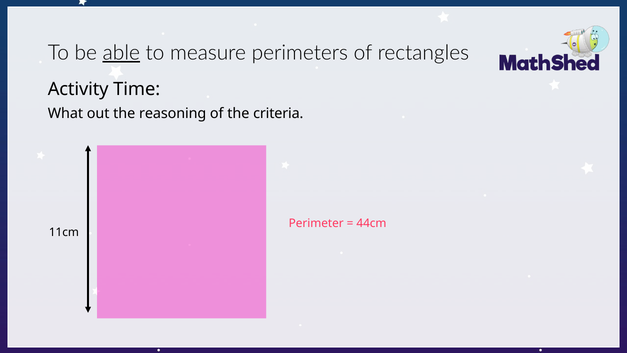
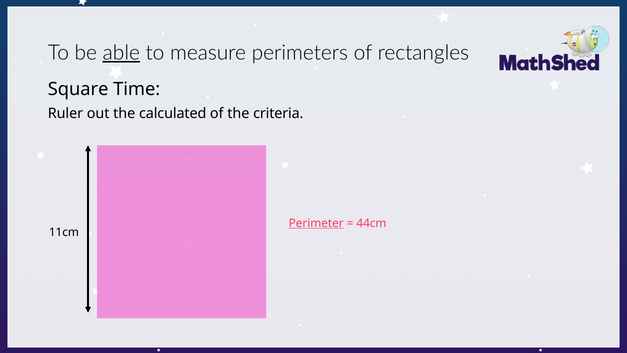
Activity: Activity -> Square
What: What -> Ruler
reasoning: reasoning -> calculated
Perimeter underline: none -> present
